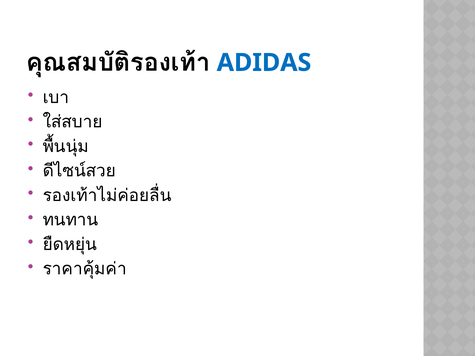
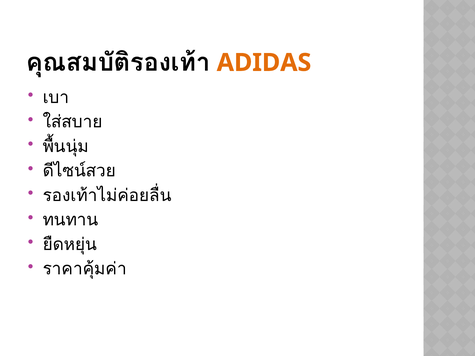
ADIDAS colour: blue -> orange
